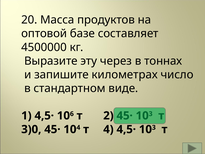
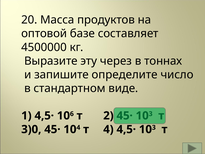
километрах: километрах -> определите
